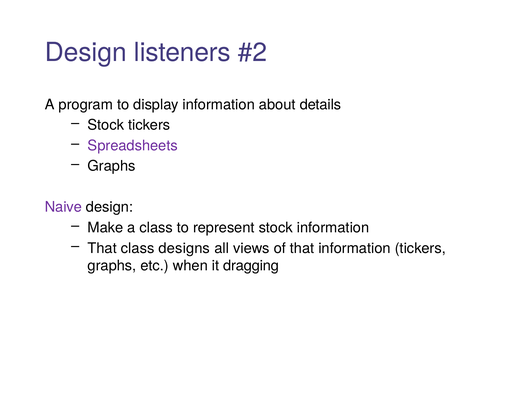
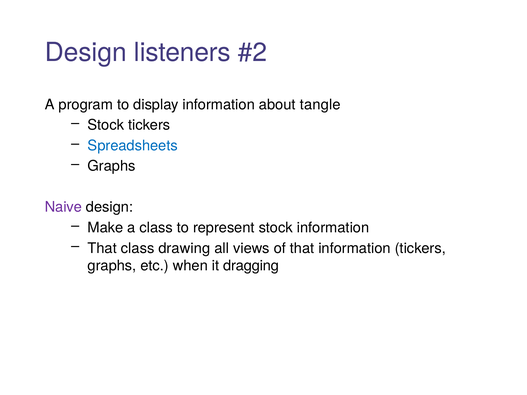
details: details -> tangle
Spreadsheets colour: purple -> blue
designs: designs -> drawing
